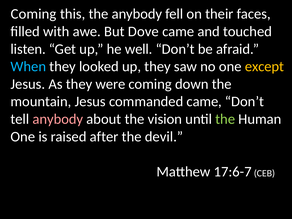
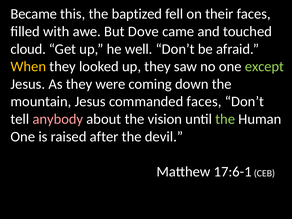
Coming at (34, 14): Coming -> Became
the anybody: anybody -> baptized
listen: listen -> cloud
When colour: light blue -> yellow
except colour: yellow -> light green
commanded came: came -> faces
17:6-7: 17:6-7 -> 17:6-1
